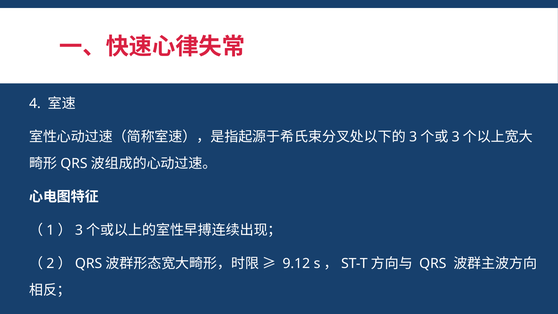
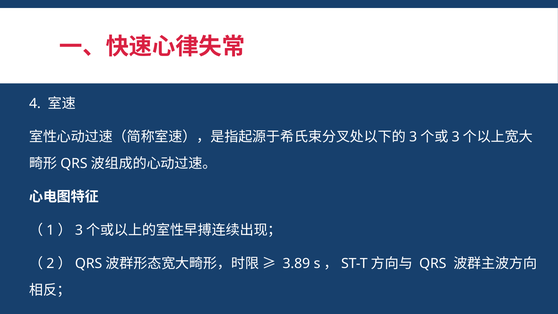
9.12: 9.12 -> 3.89
